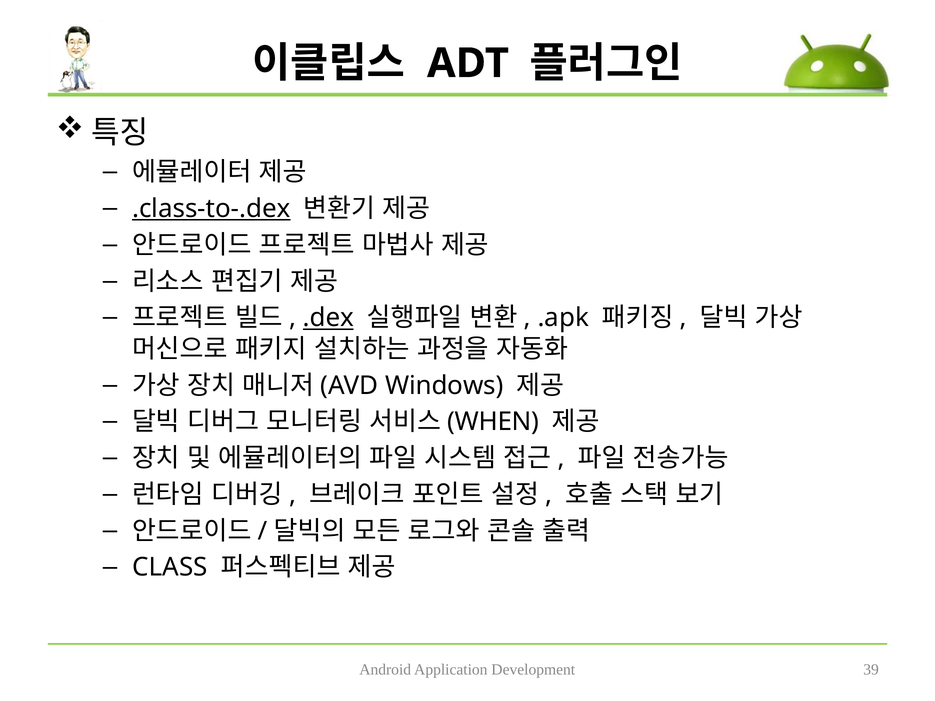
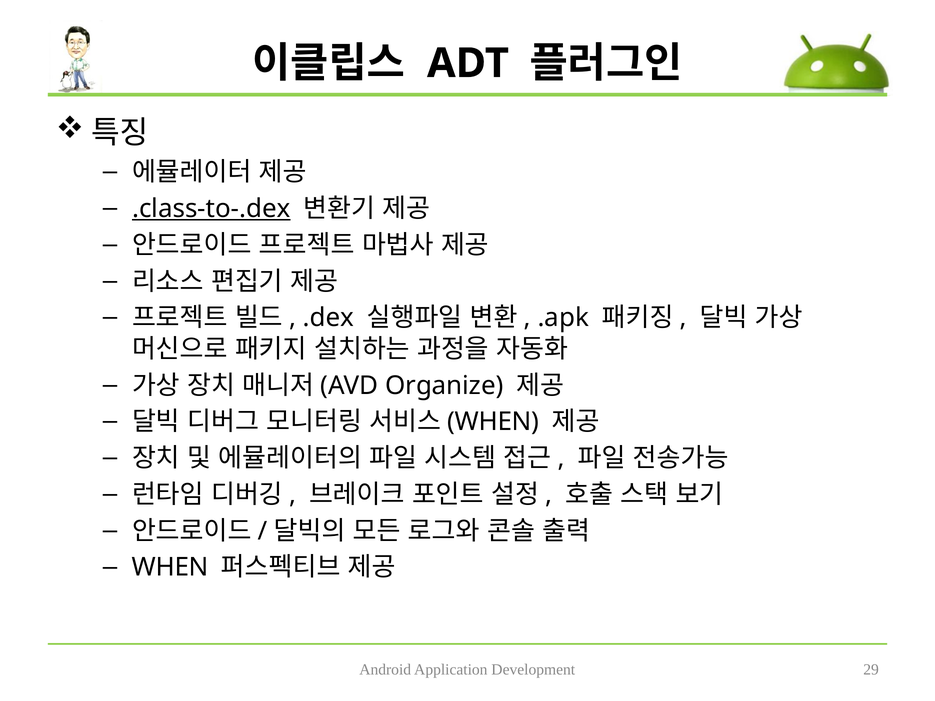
.dex underline: present -> none
Windows: Windows -> Organize
CLASS at (170, 568): CLASS -> WHEN
39: 39 -> 29
